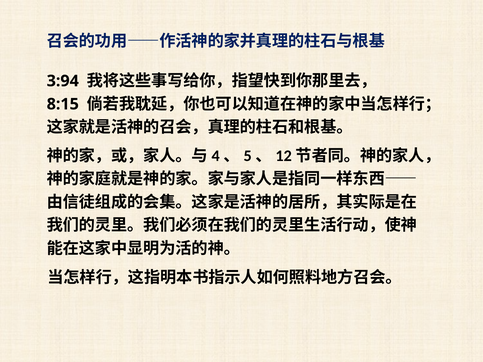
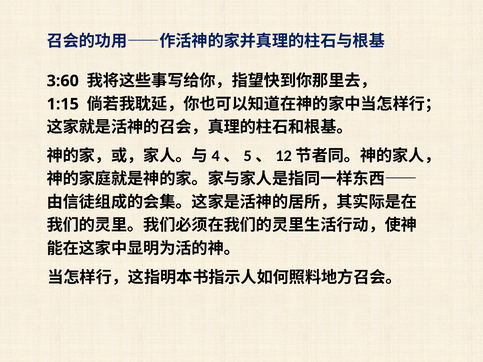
3:94: 3:94 -> 3:60
8:15: 8:15 -> 1:15
